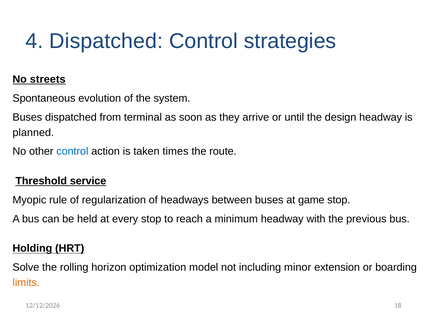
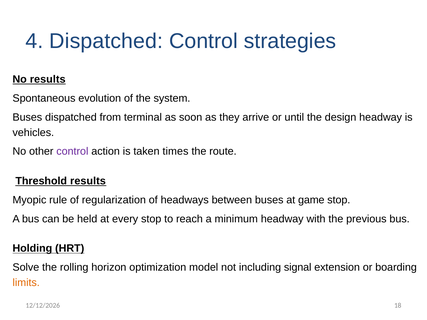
No streets: streets -> results
planned: planned -> vehicles
control at (72, 152) colour: blue -> purple
Threshold service: service -> results
minor: minor -> signal
